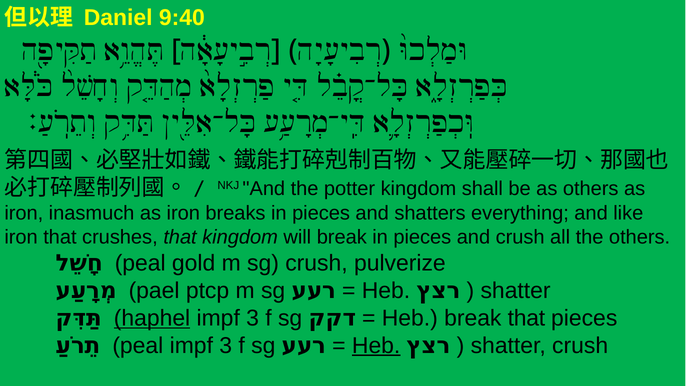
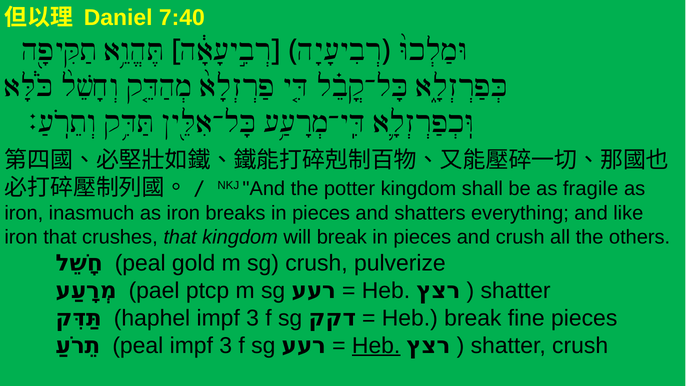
9:40: 9:40 -> 7:40
as others: others -> fragile
haphel underline: present -> none
break that: that -> fine
